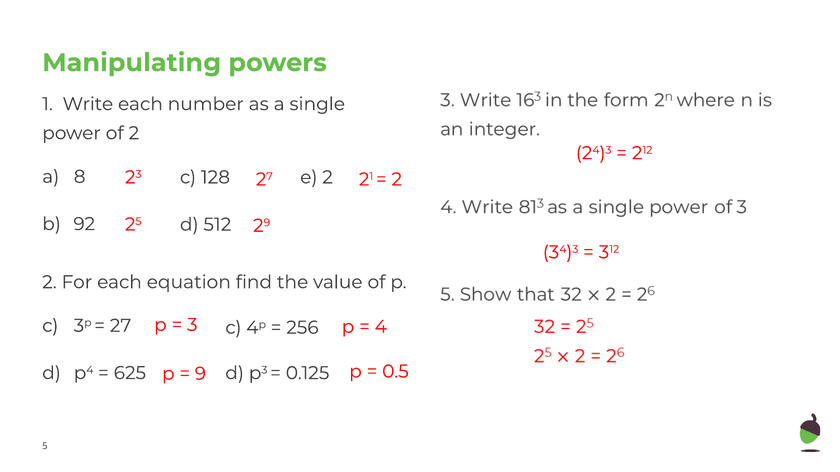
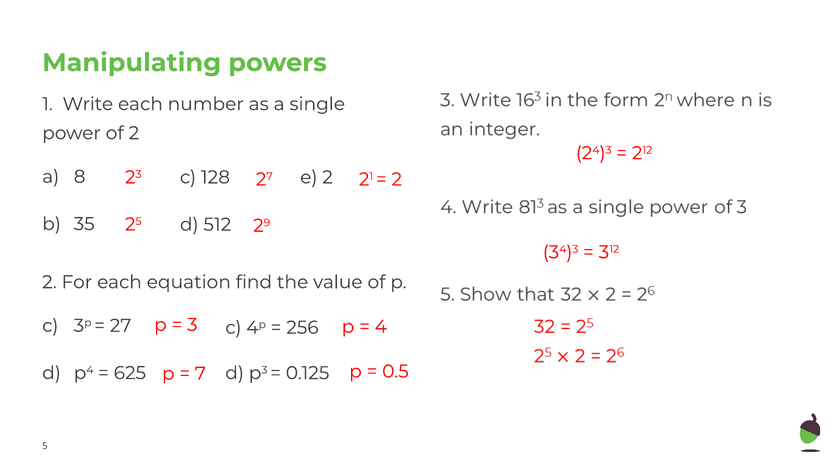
92: 92 -> 35
9: 9 -> 7
